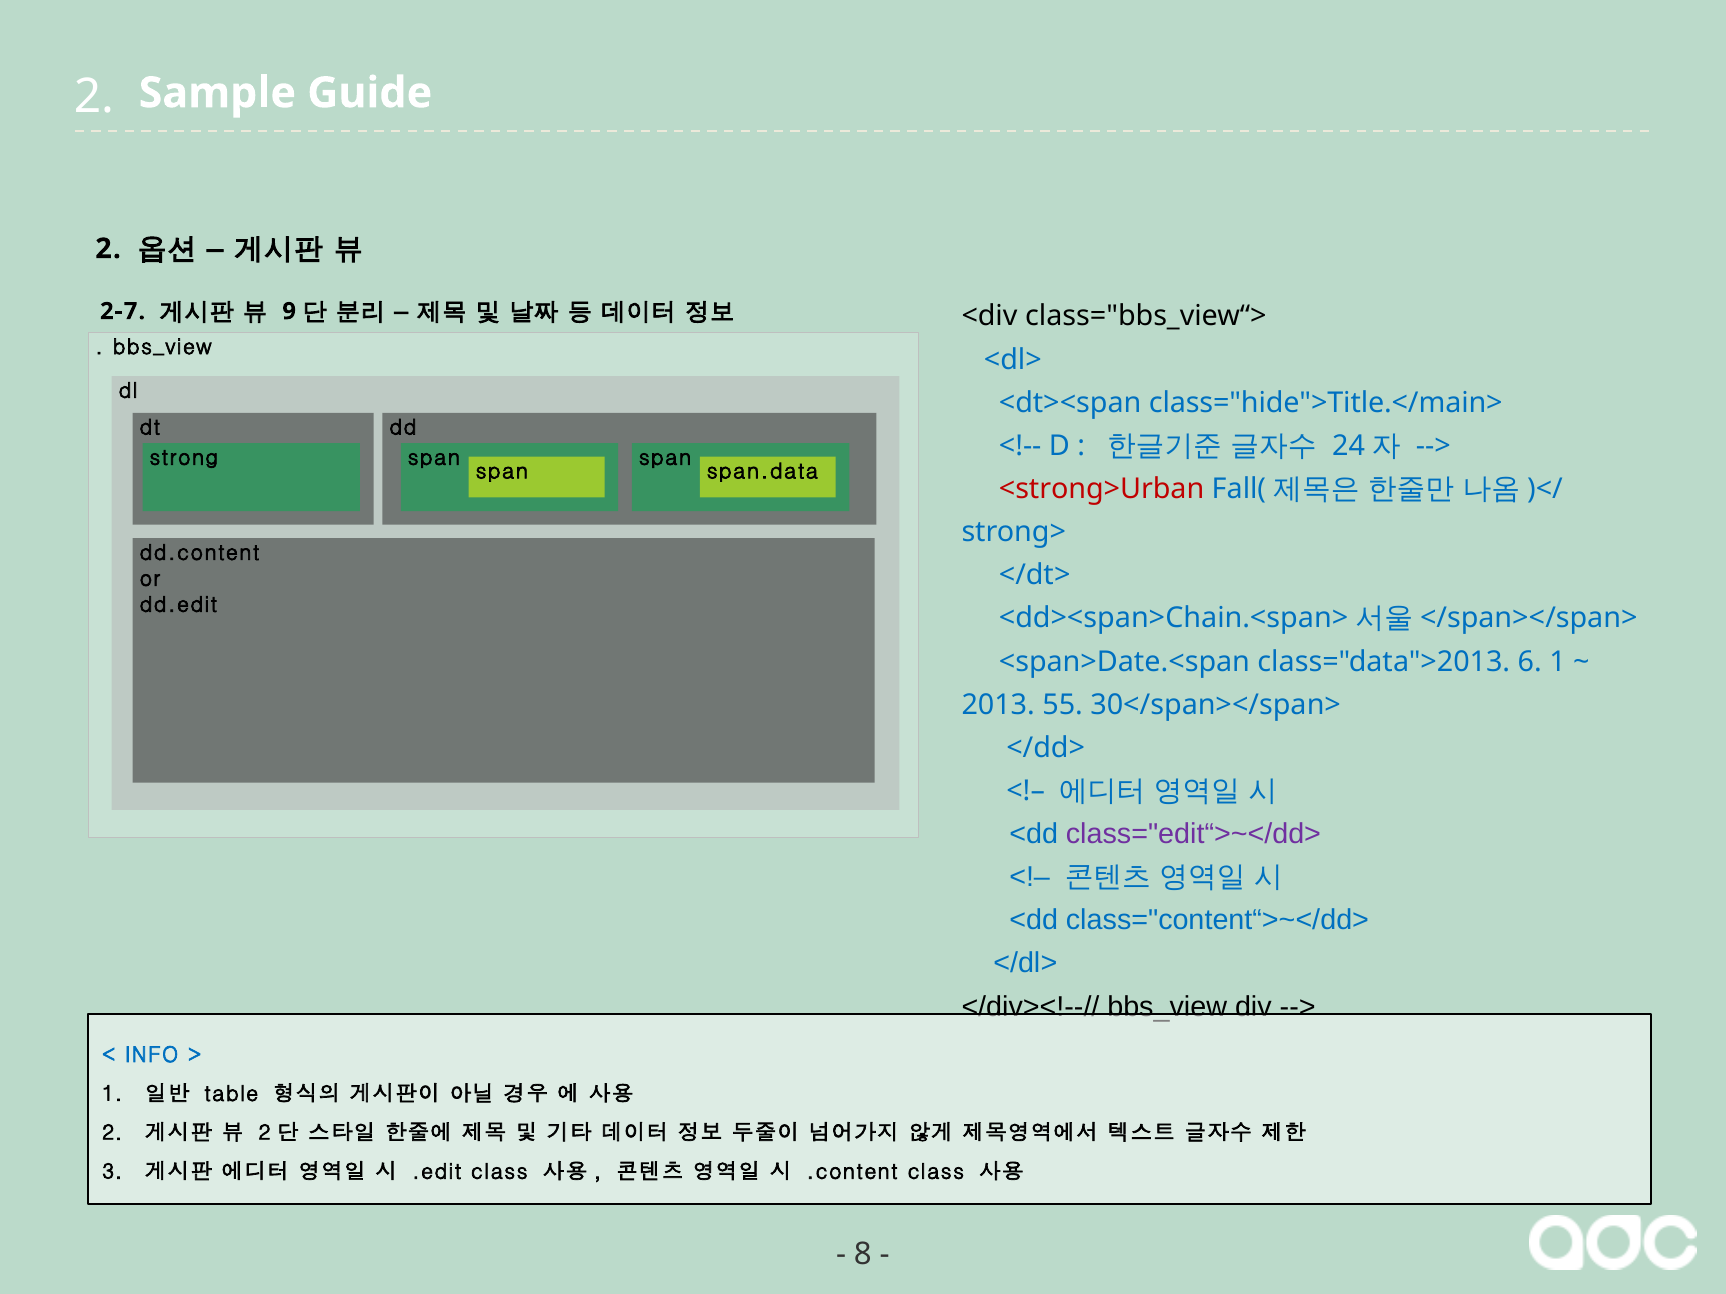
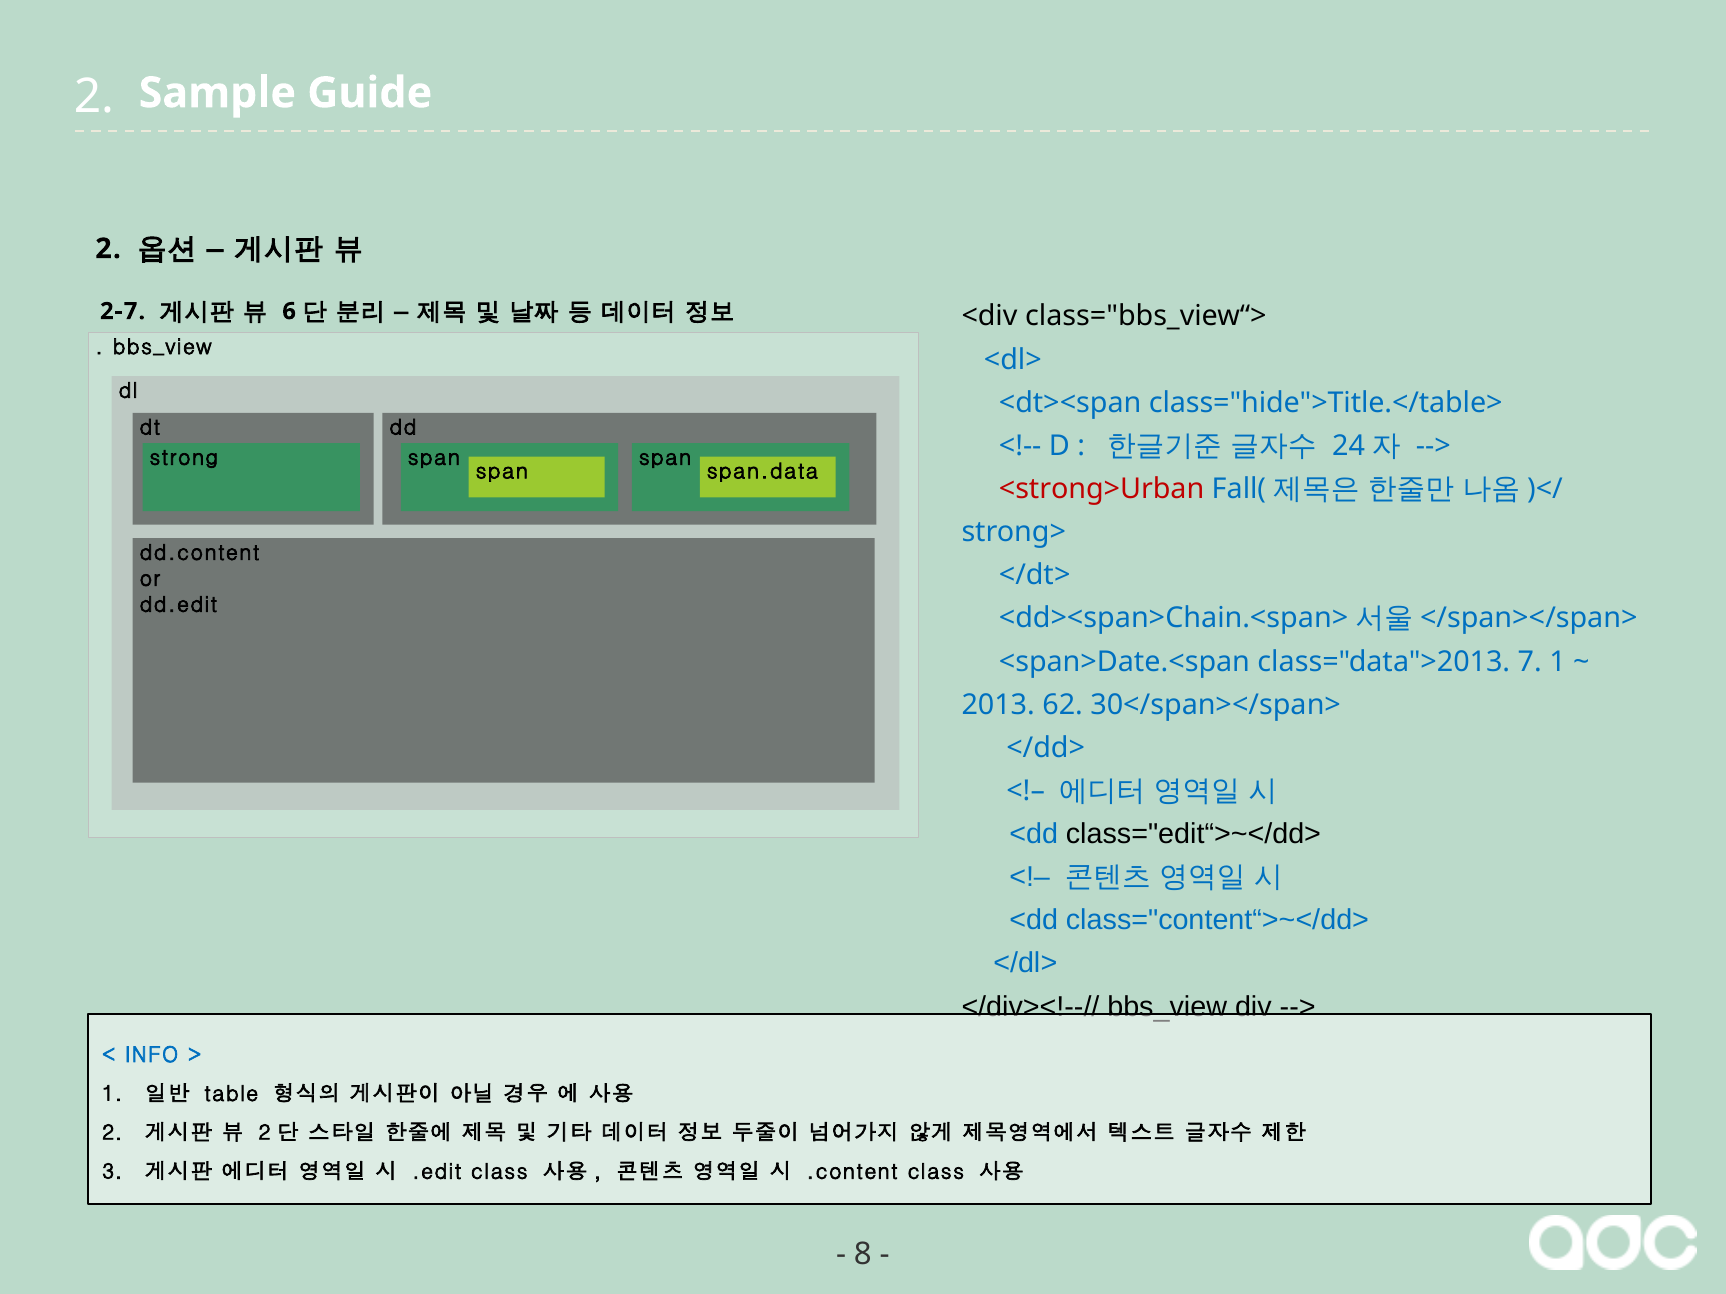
9: 9 -> 6
class="hide">Title.</main>: class="hide">Title.</main> -> class="hide">Title.</table>
6: 6 -> 7
55: 55 -> 62
class="edit“>~</dd> colour: purple -> black
